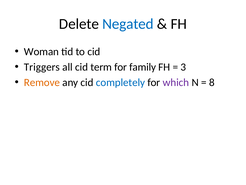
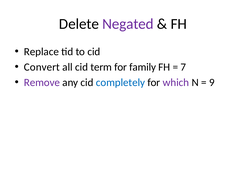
Negated colour: blue -> purple
Woman: Woman -> Replace
Triggers: Triggers -> Convert
3: 3 -> 7
Remove colour: orange -> purple
8: 8 -> 9
